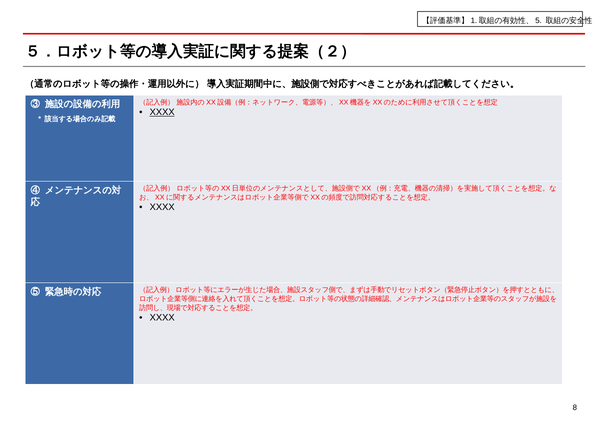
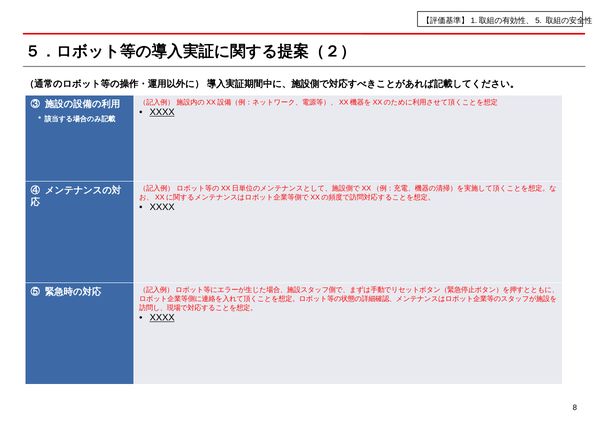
XXXX at (162, 317) underline: none -> present
